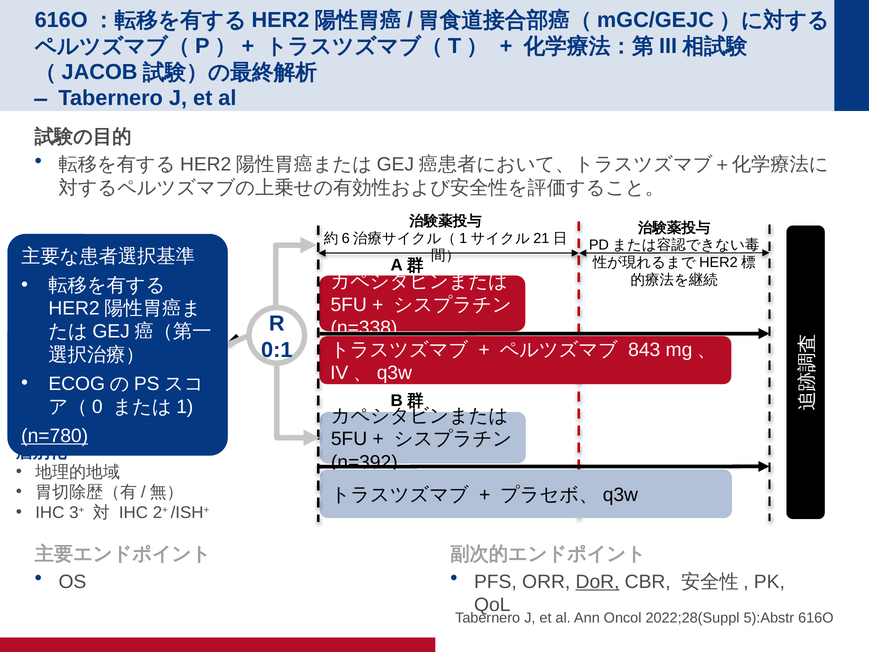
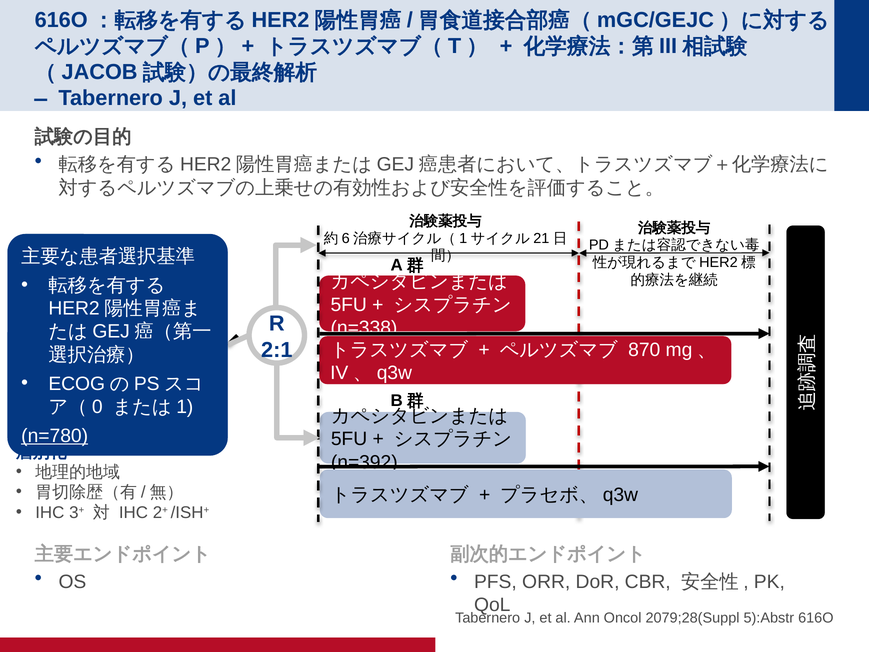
0:1: 0:1 -> 2:1
843: 843 -> 870
DoR underline: present -> none
2022;28(Suppl: 2022;28(Suppl -> 2079;28(Suppl
